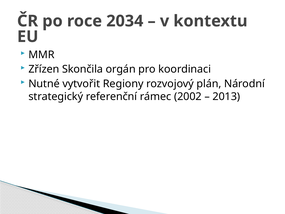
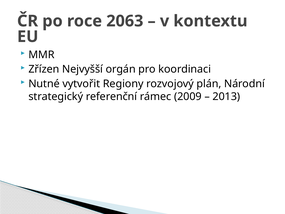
2034: 2034 -> 2063
Skončila: Skončila -> Nejvyšší
2002: 2002 -> 2009
